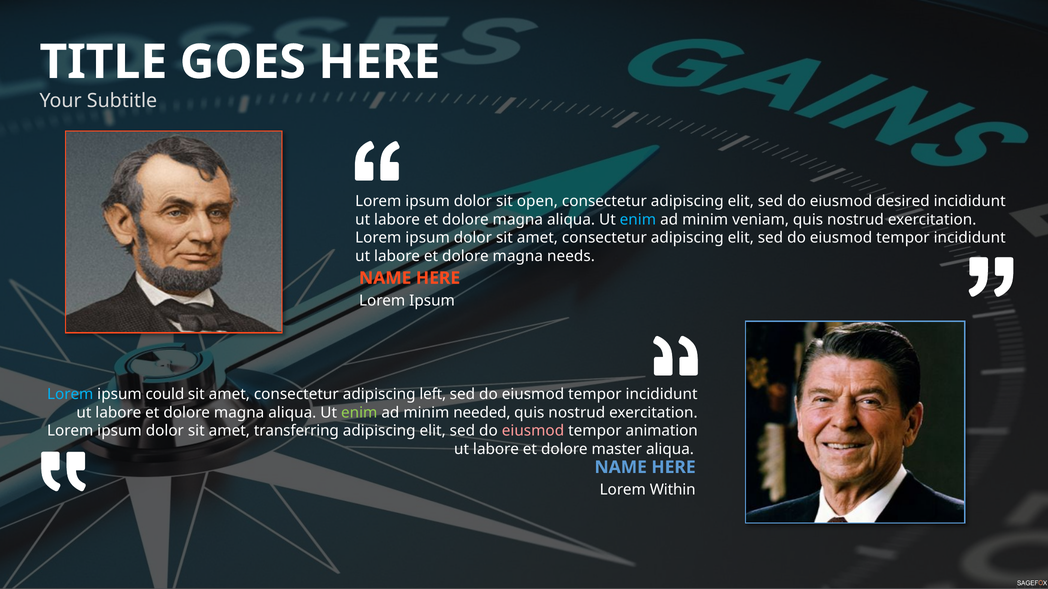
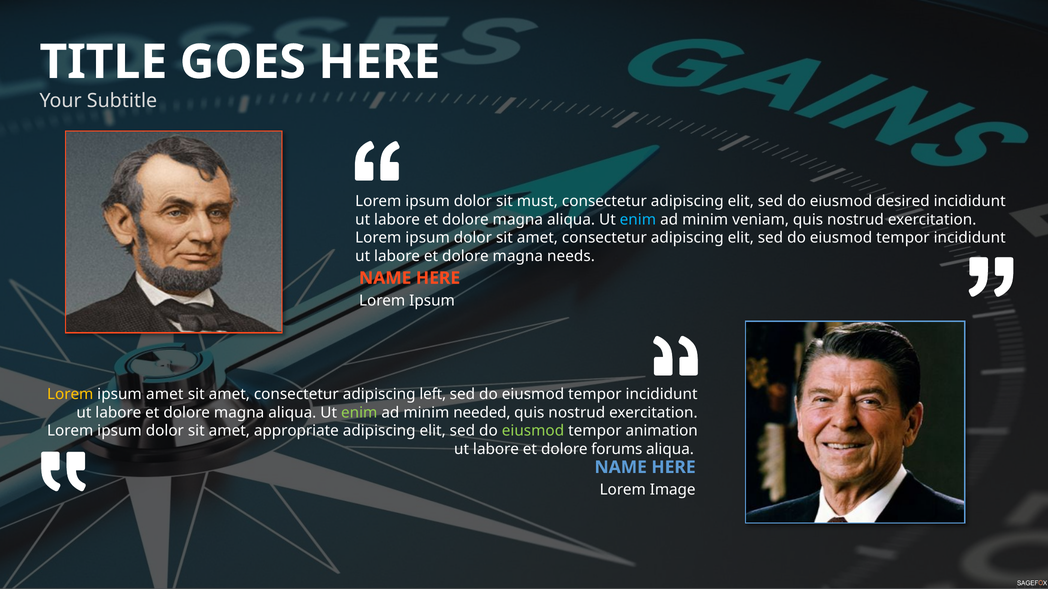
open: open -> must
Lorem at (70, 395) colour: light blue -> yellow
ipsum could: could -> amet
transferring: transferring -> appropriate
eiusmod at (533, 431) colour: pink -> light green
master: master -> forums
Within: Within -> Image
